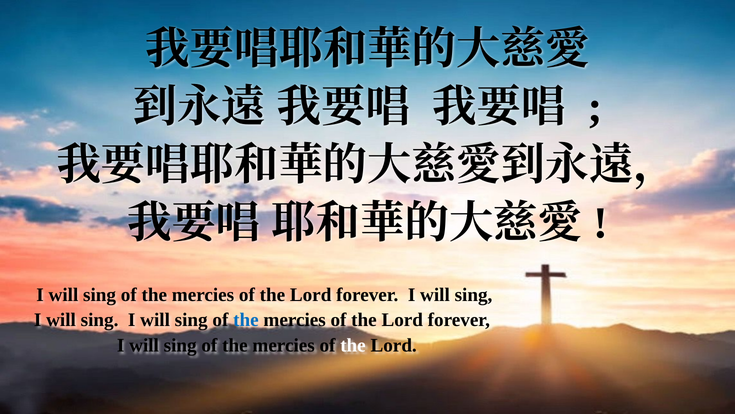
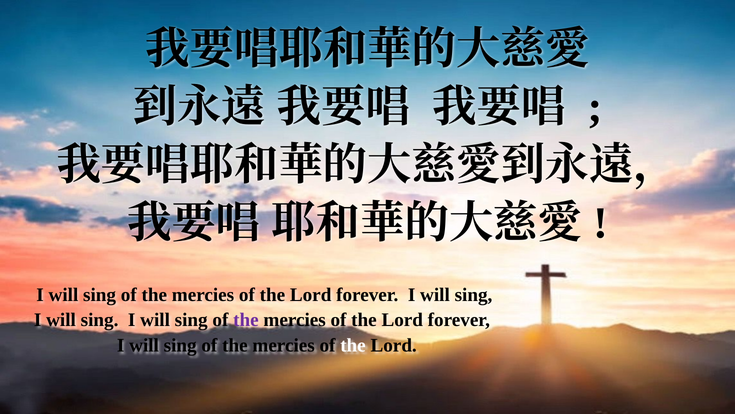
the at (246, 320) colour: blue -> purple
